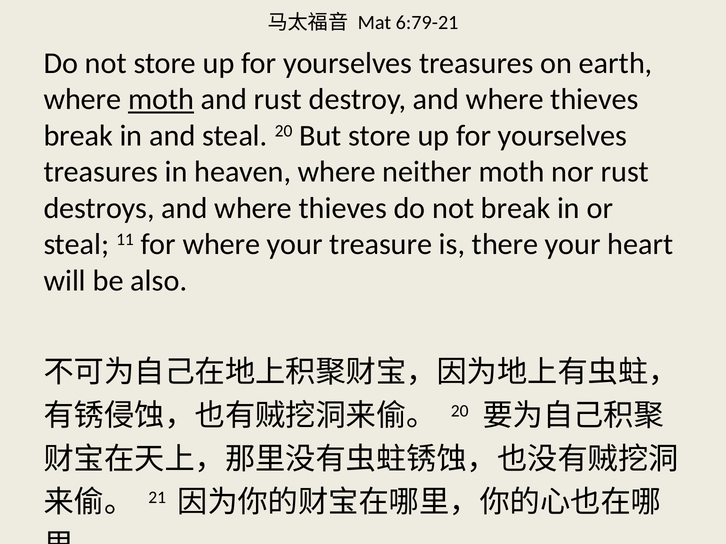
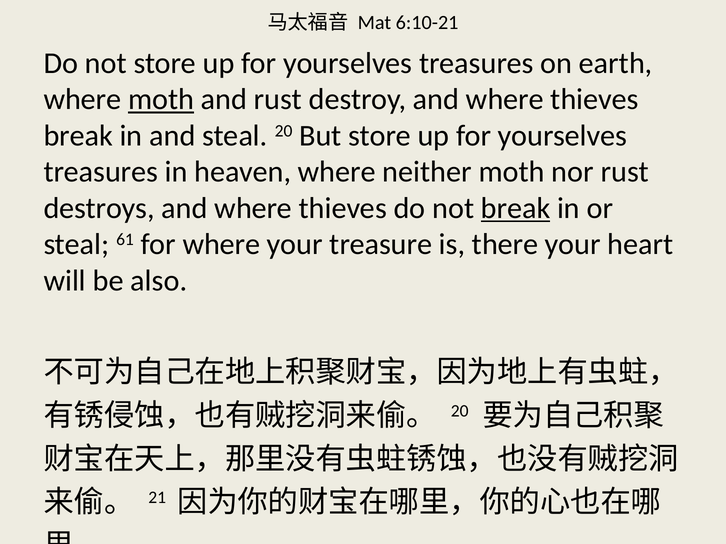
6:79-21: 6:79-21 -> 6:10-21
break at (516, 208) underline: none -> present
11: 11 -> 61
